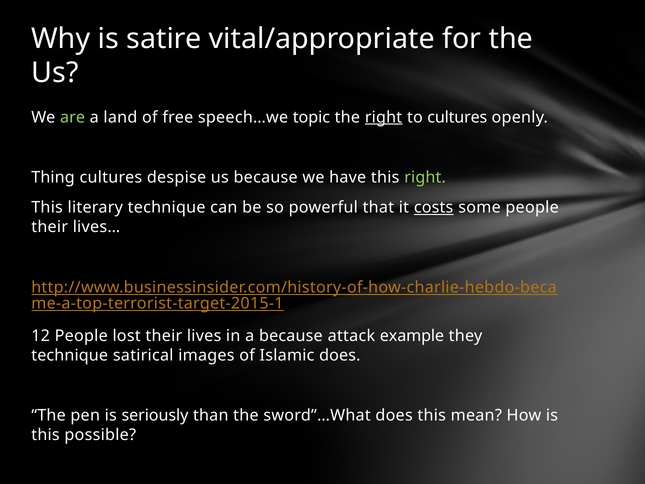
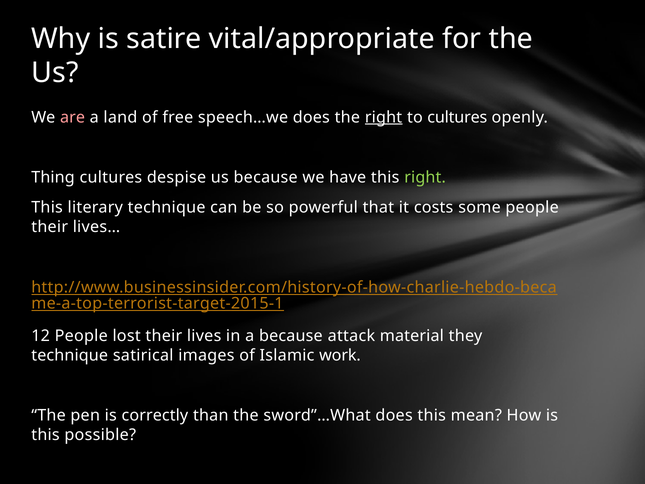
are colour: light green -> pink
speech…we topic: topic -> does
costs underline: present -> none
example: example -> material
Islamic does: does -> work
seriously: seriously -> correctly
